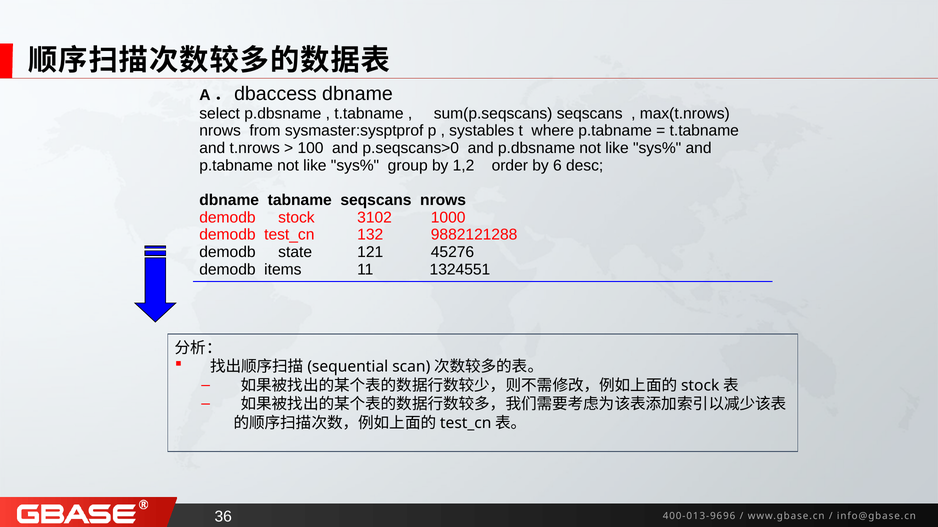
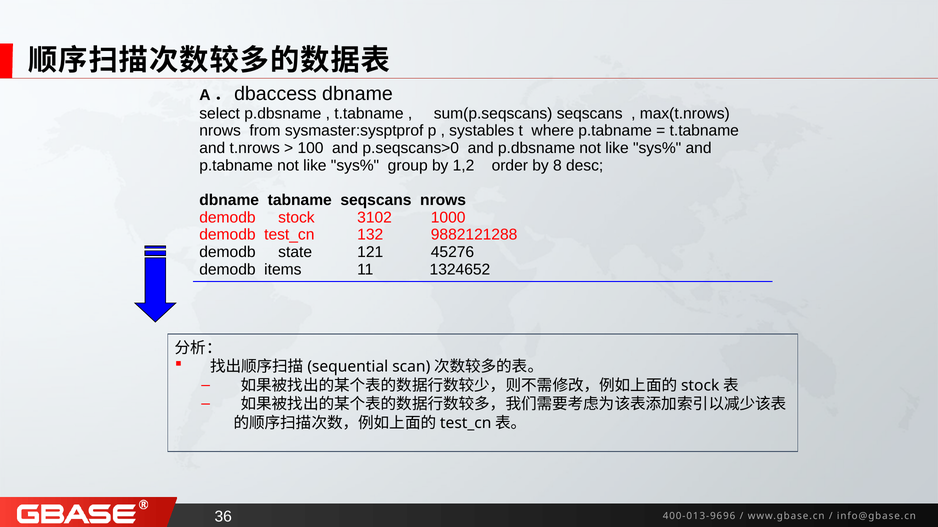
6: 6 -> 8
1324551: 1324551 -> 1324652
